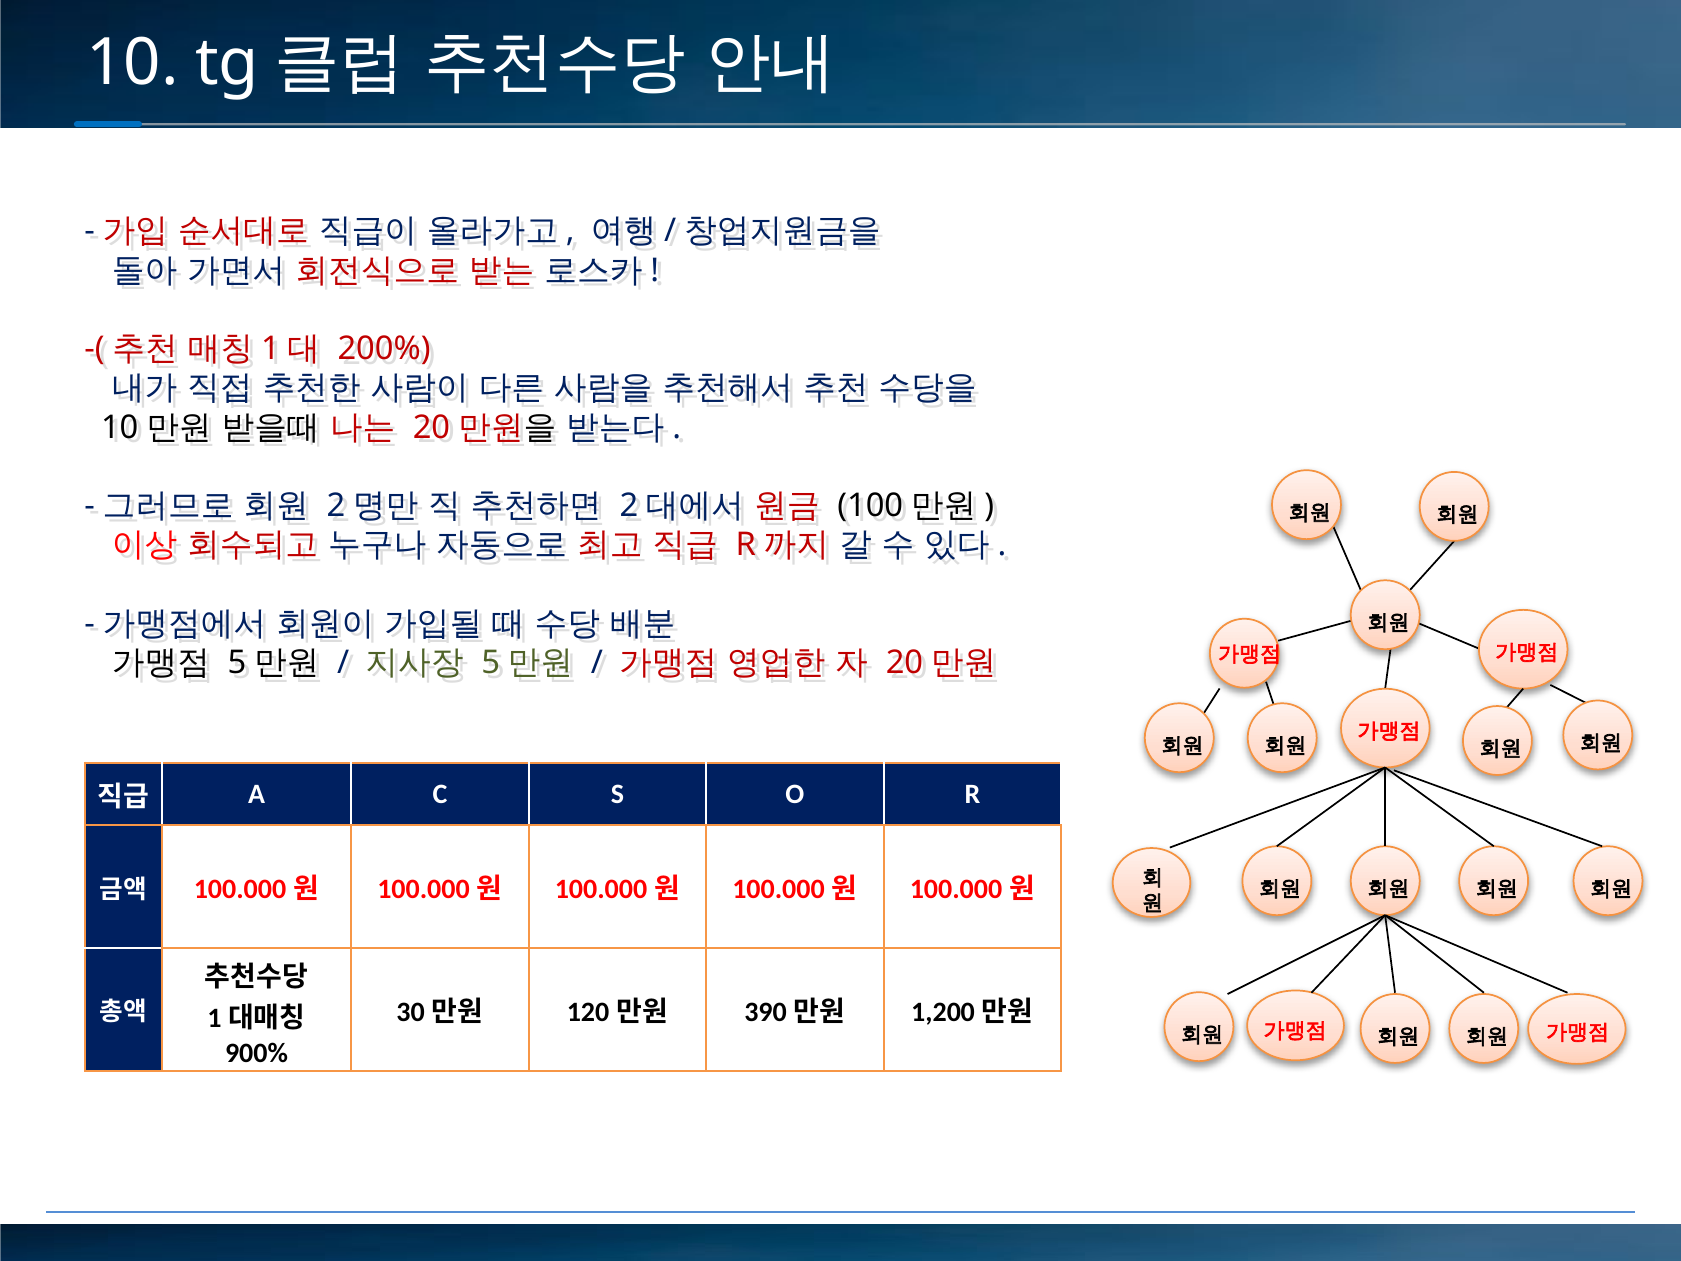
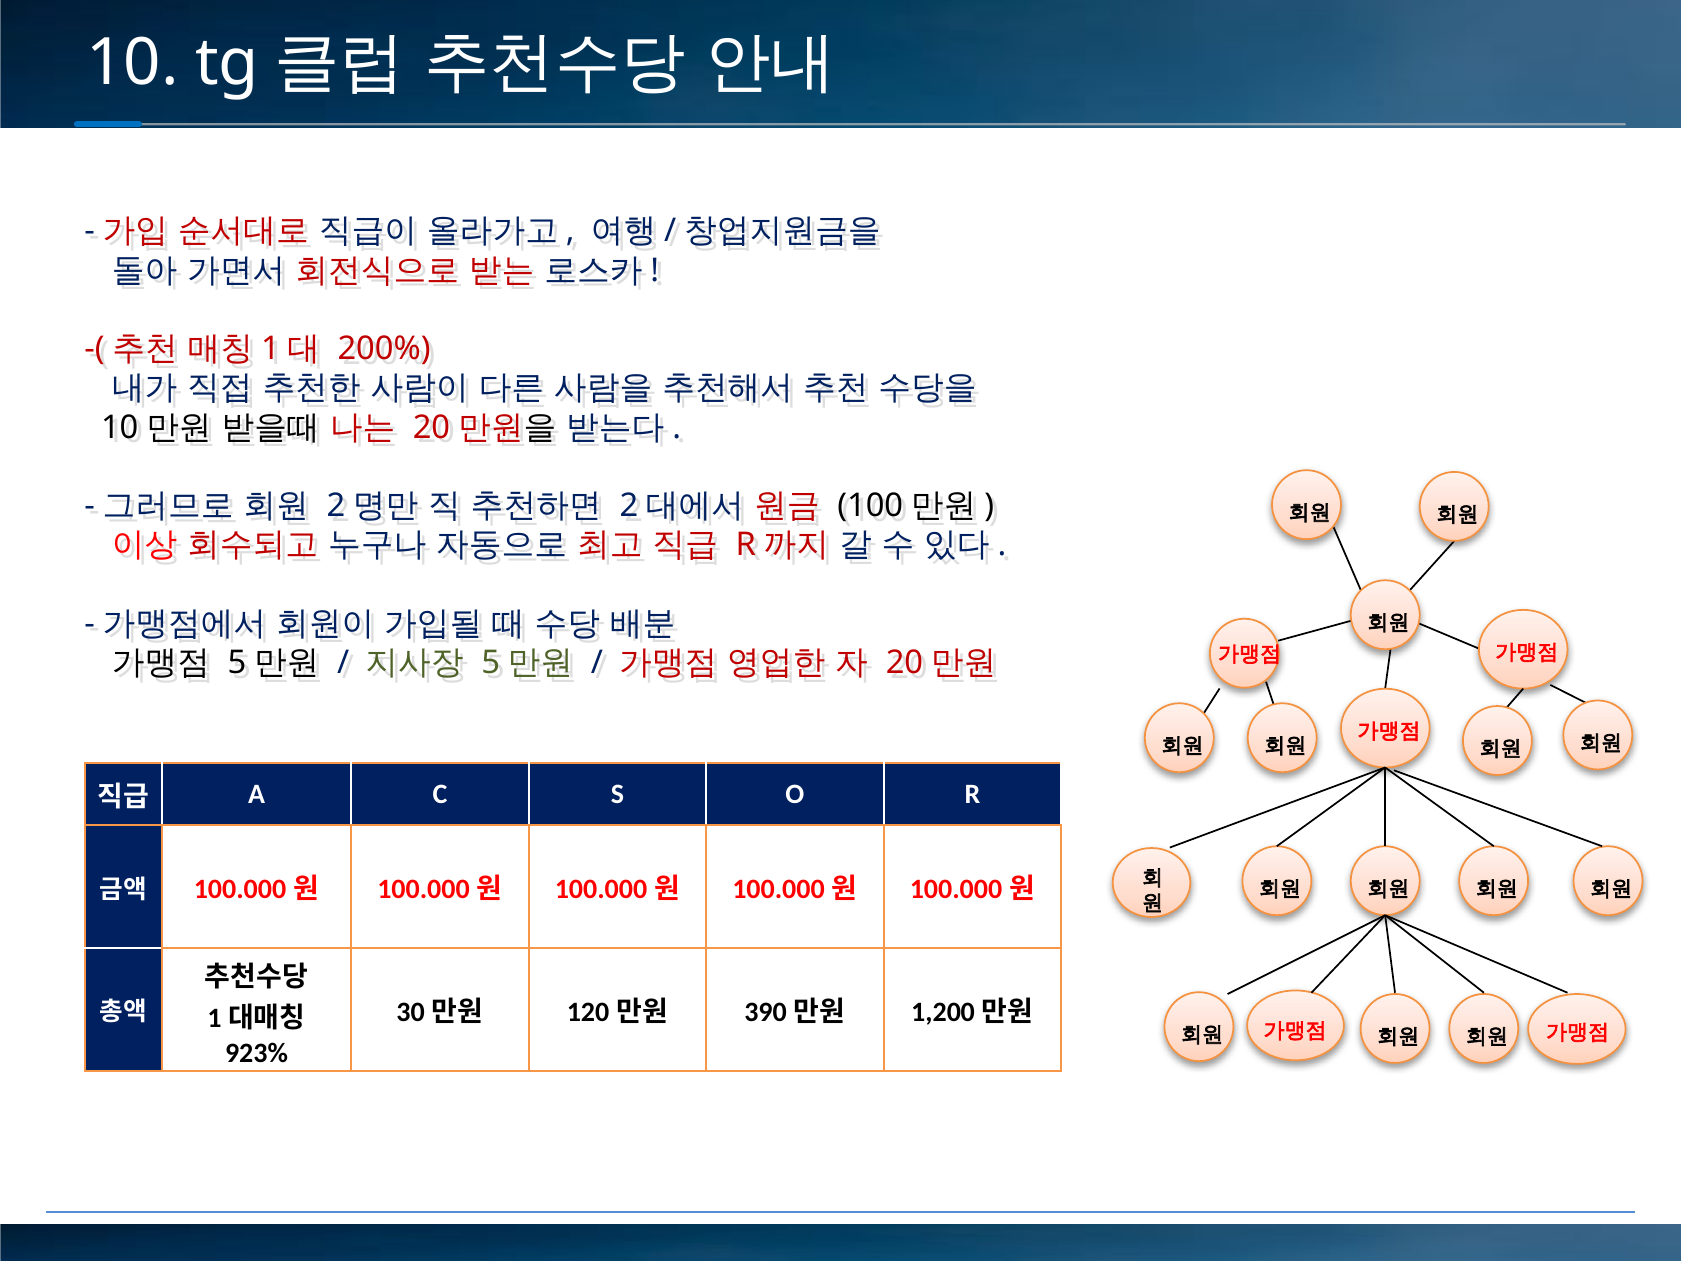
900%: 900% -> 923%
